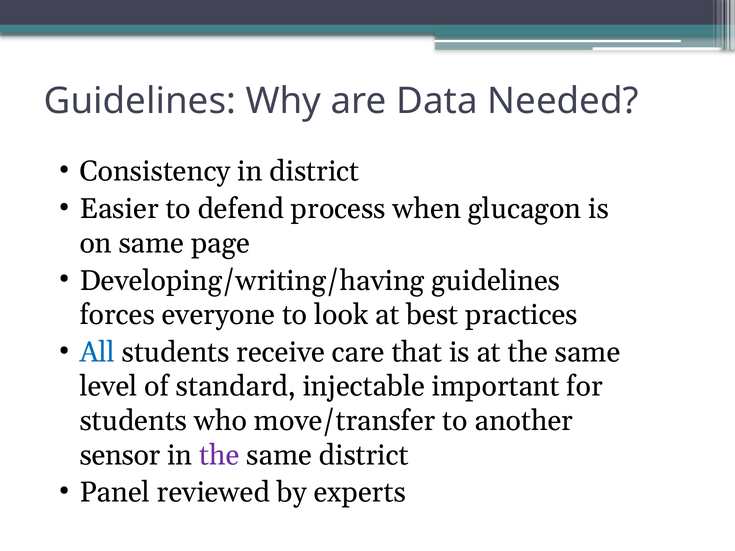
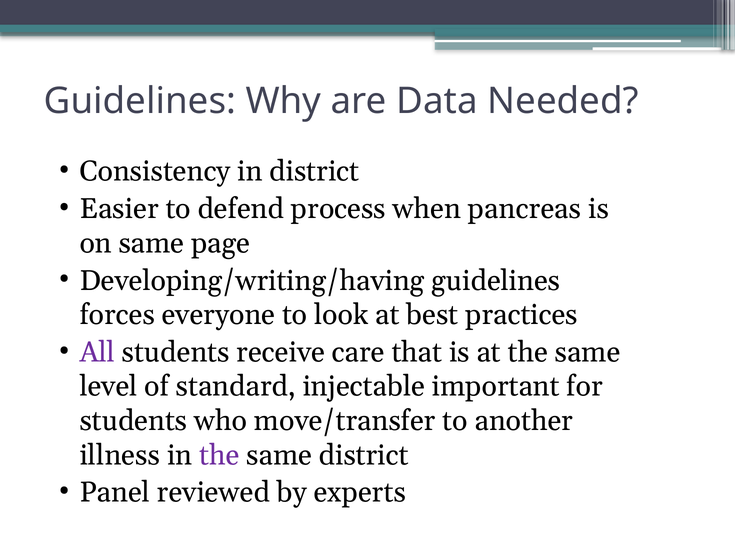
glucagon: glucagon -> pancreas
All colour: blue -> purple
sensor: sensor -> illness
